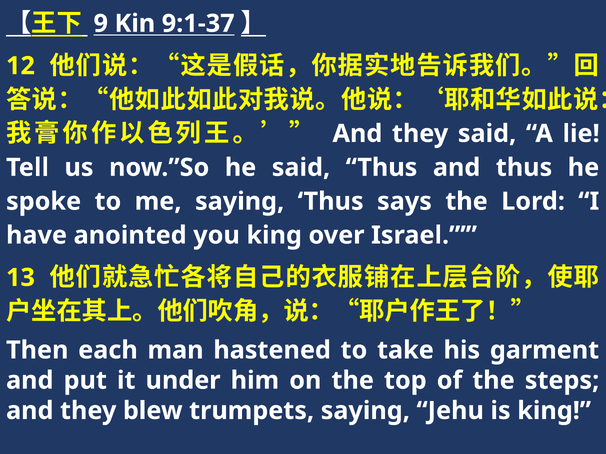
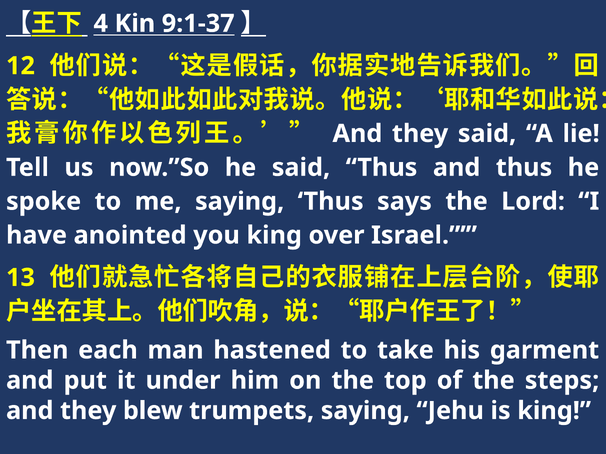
9: 9 -> 4
